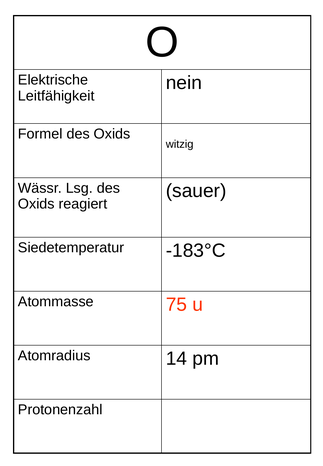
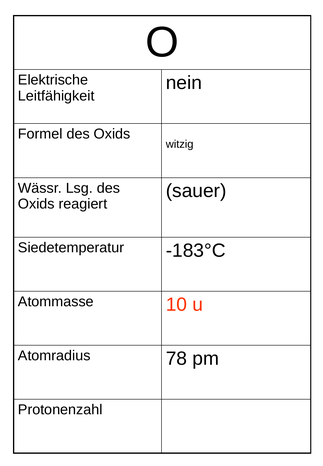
75: 75 -> 10
14: 14 -> 78
